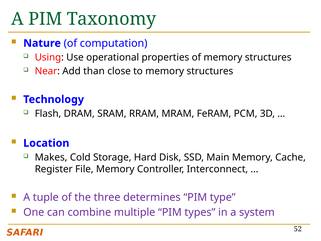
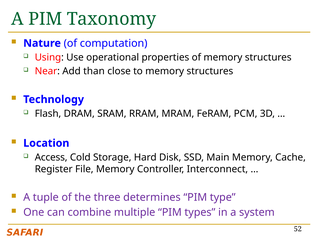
Makes: Makes -> Access
